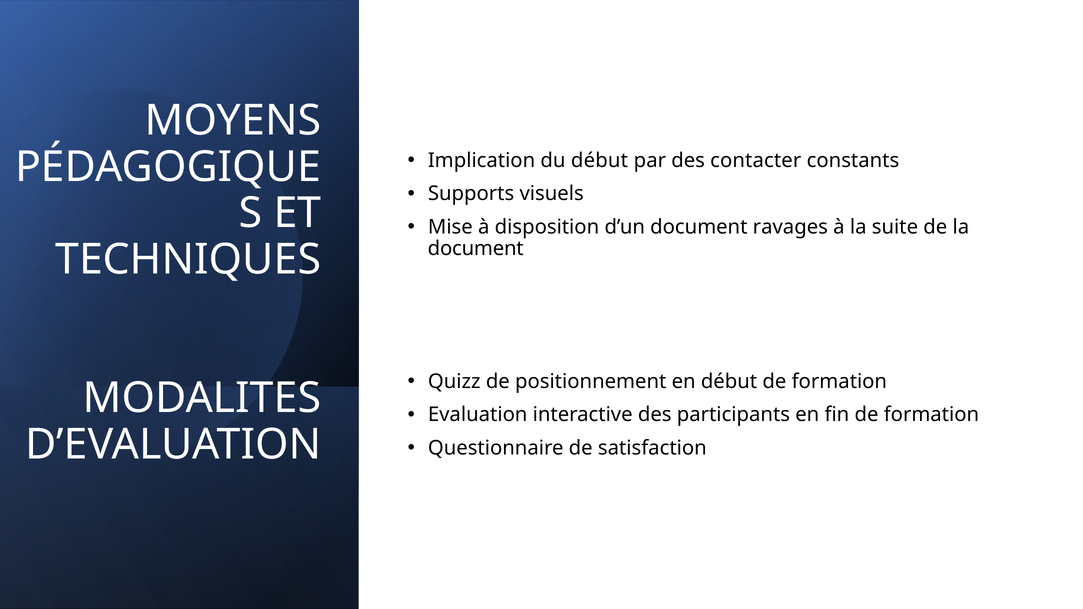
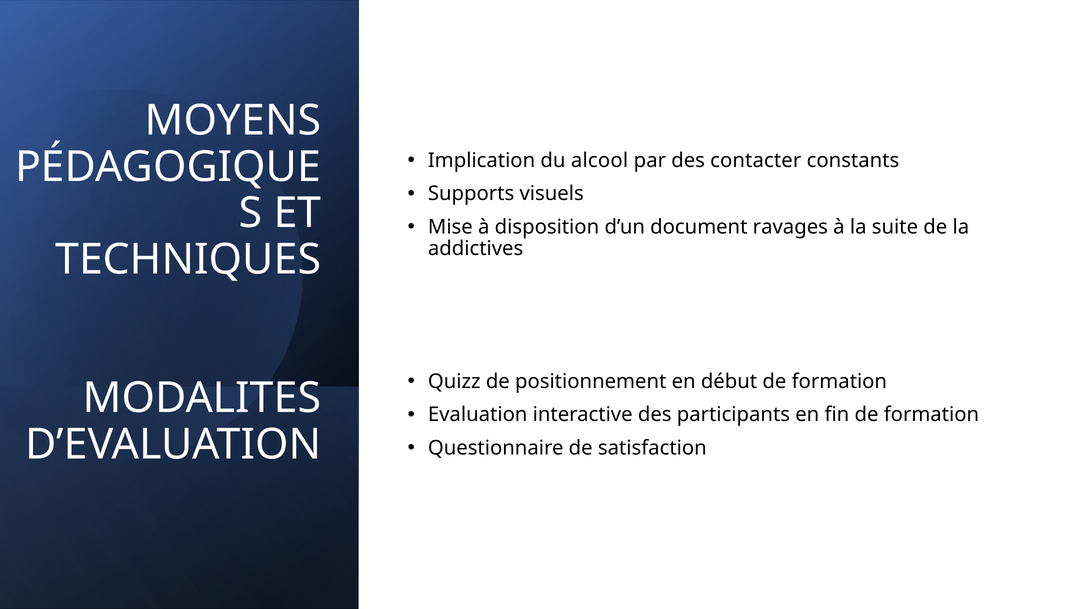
du début: début -> alcool
document at (476, 249): document -> addictives
